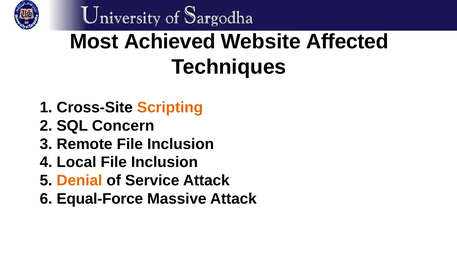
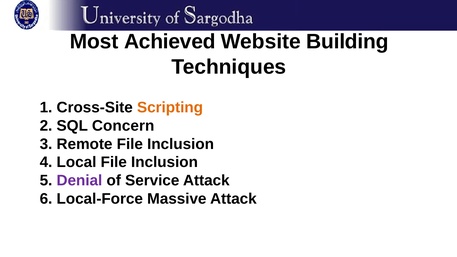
Affected: Affected -> Building
Denial colour: orange -> purple
Equal-Force: Equal-Force -> Local-Force
